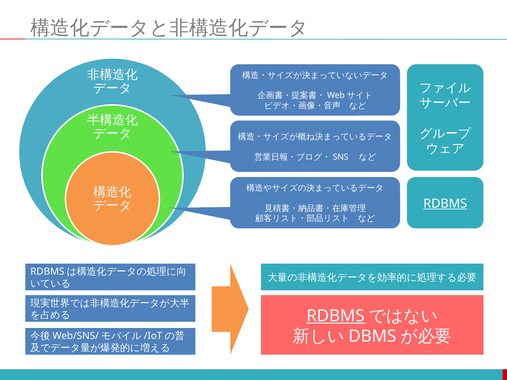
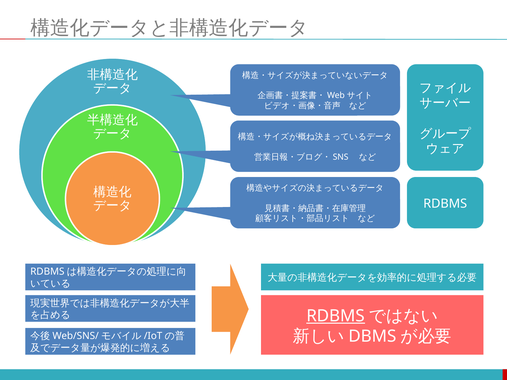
RDBMS at (445, 204) underline: present -> none
